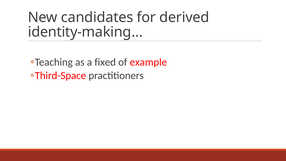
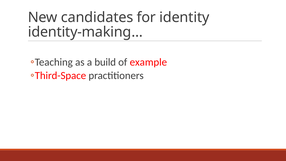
derived: derived -> identity
fixed: fixed -> build
